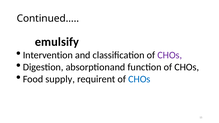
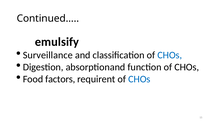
Intervention: Intervention -> Surveillance
CHOs at (170, 55) colour: purple -> blue
supply: supply -> factors
